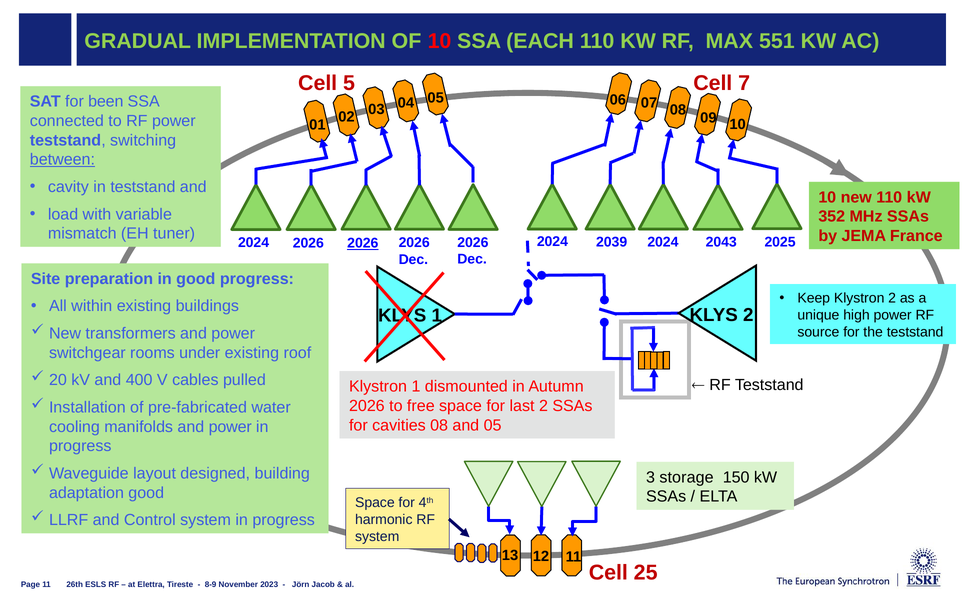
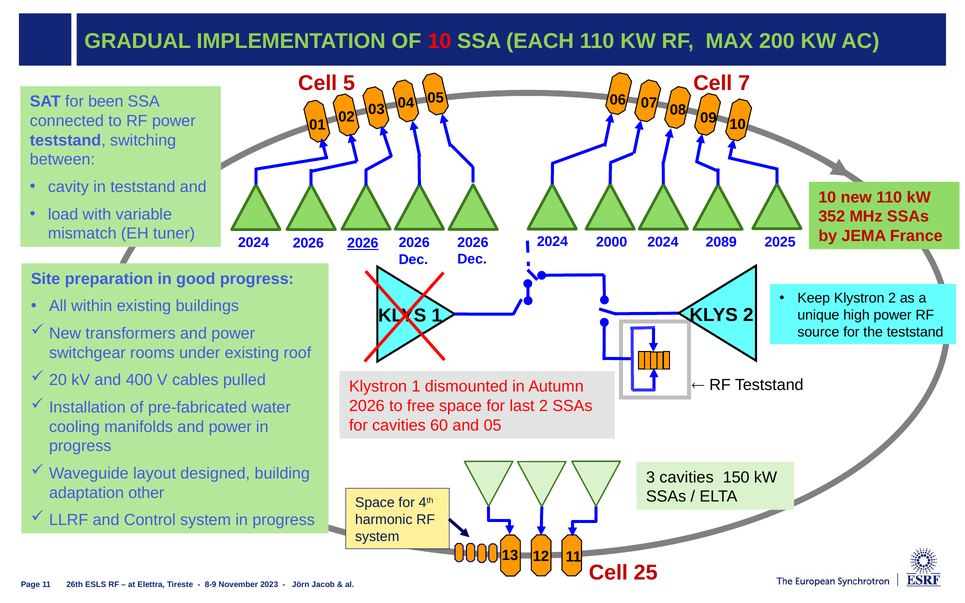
551: 551 -> 200
between underline: present -> none
2043: 2043 -> 2089
2039: 2039 -> 2000
cavities 08: 08 -> 60
3 storage: storage -> cavities
adaptation good: good -> other
